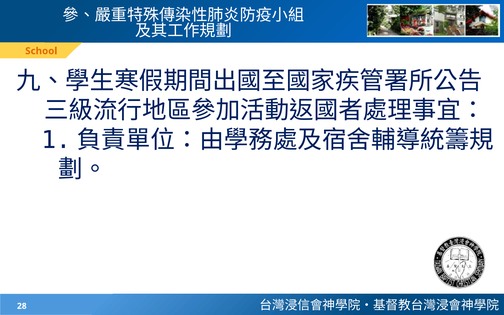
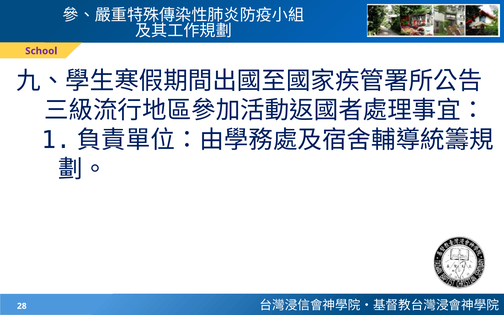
School colour: orange -> purple
